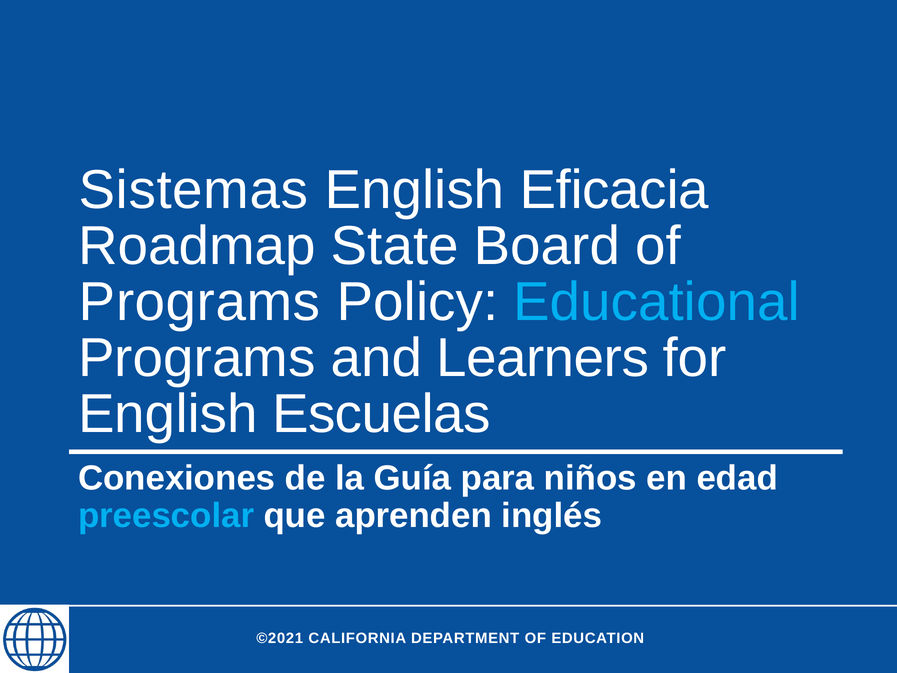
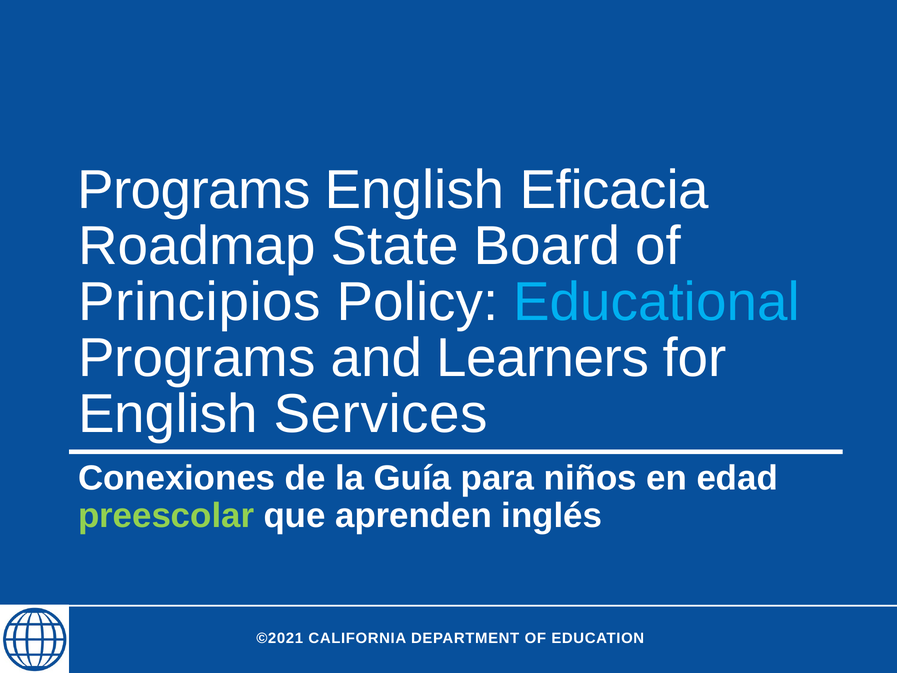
Sistemas at (193, 190): Sistemas -> Programs
Programs at (200, 302): Programs -> Principios
Escuelas: Escuelas -> Services
preescolar colour: light blue -> light green
